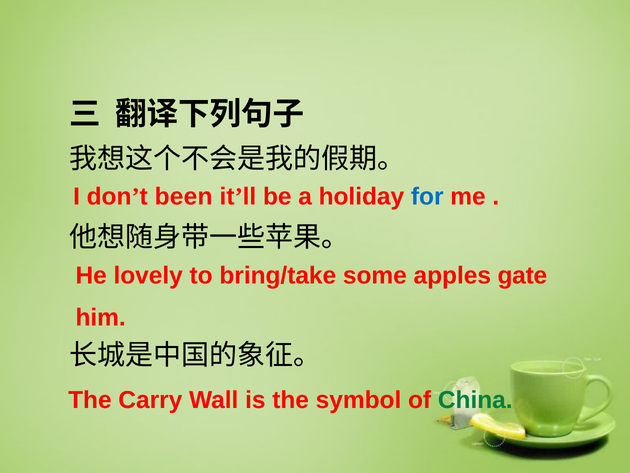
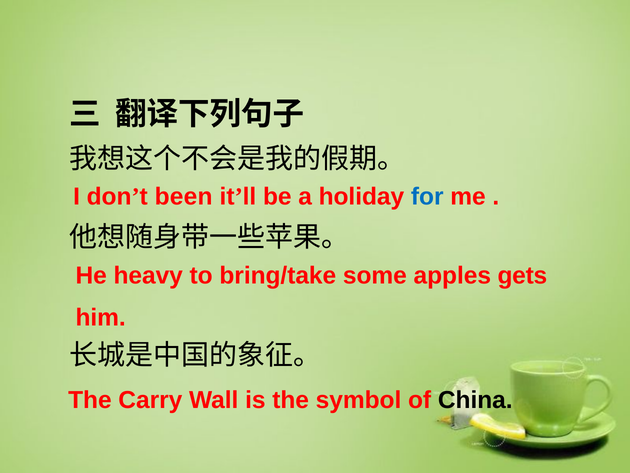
lovely: lovely -> heavy
gate: gate -> gets
China colour: green -> black
